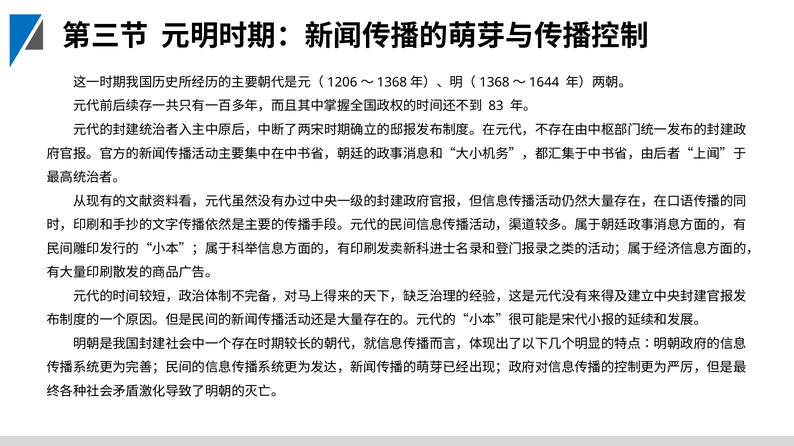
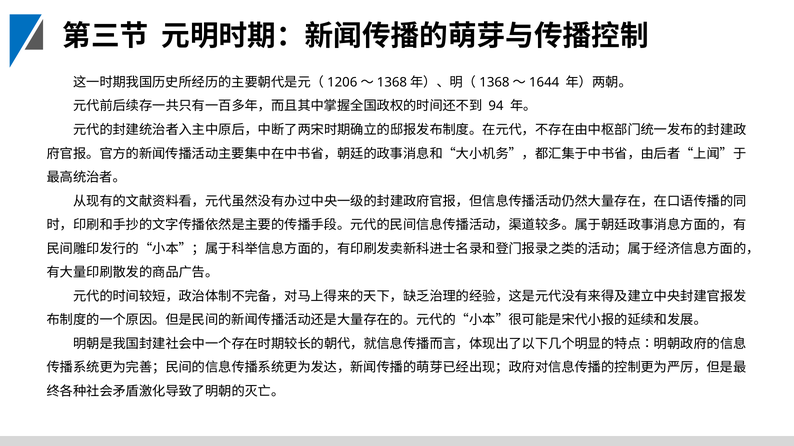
83: 83 -> 94
